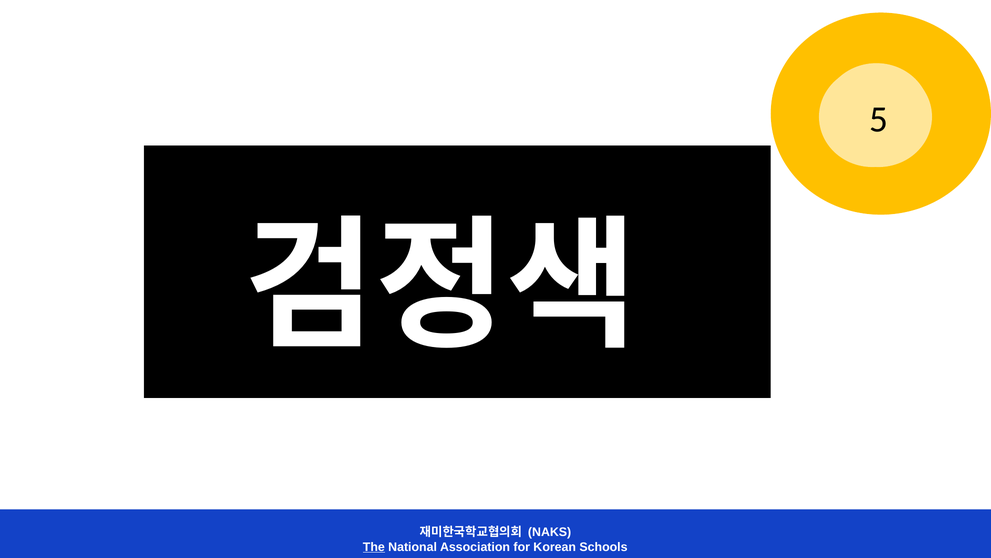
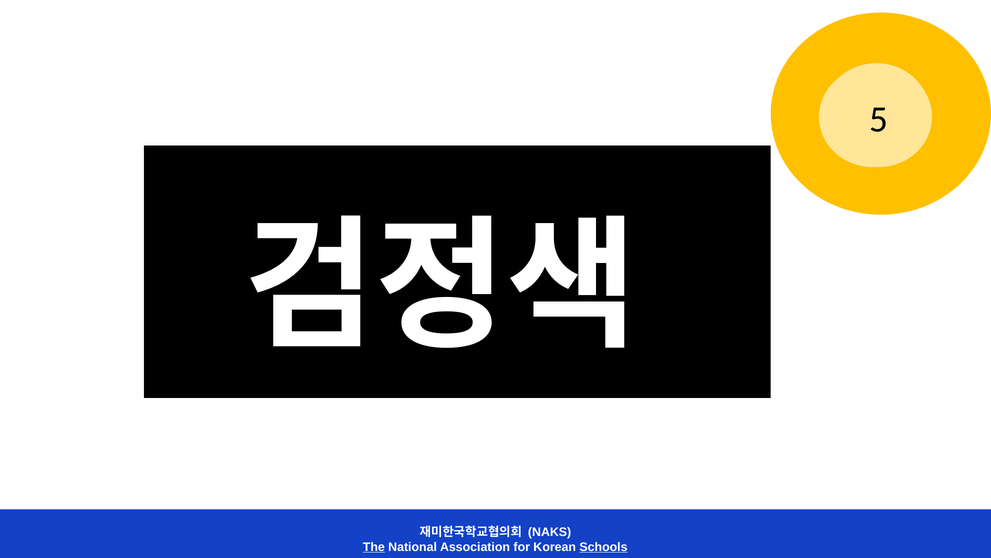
Schools underline: none -> present
